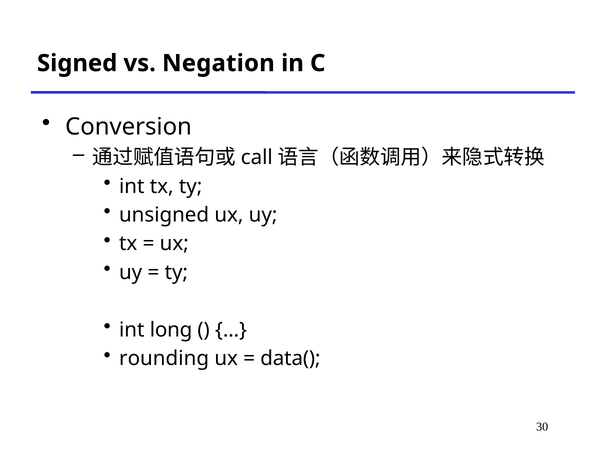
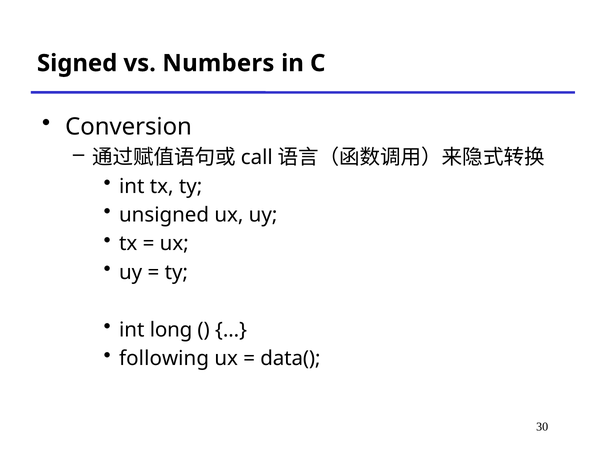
Negation: Negation -> Numbers
rounding: rounding -> following
